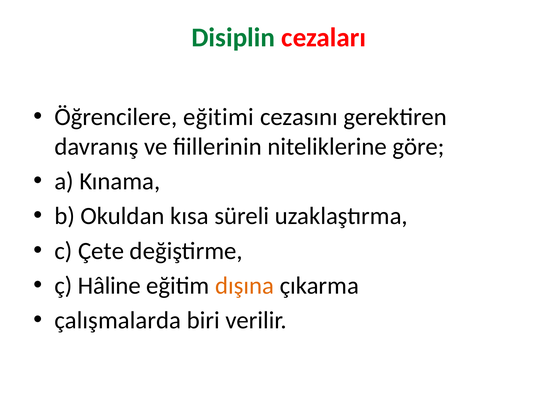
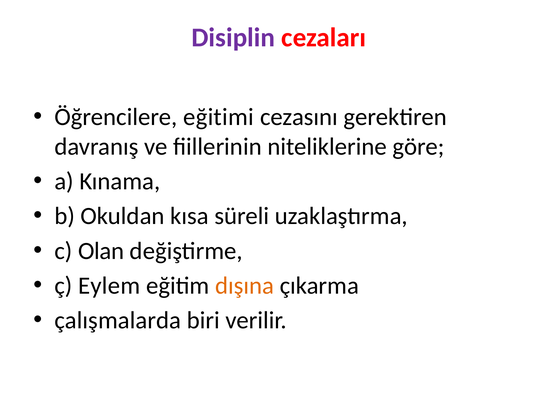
Disiplin colour: green -> purple
Çete: Çete -> Olan
Hâline: Hâline -> Eylem
